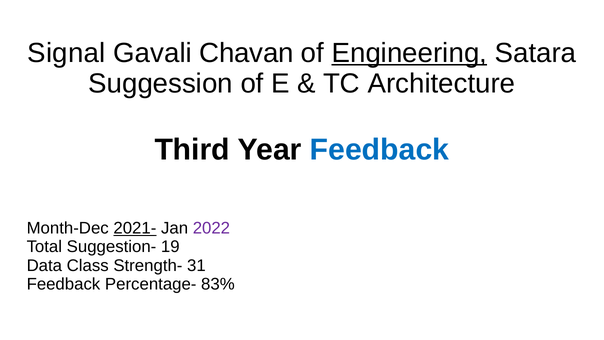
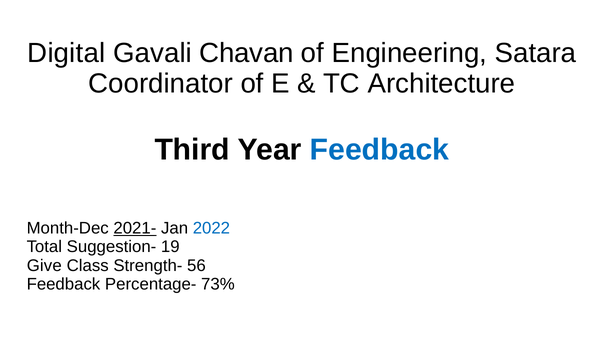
Signal: Signal -> Digital
Engineering underline: present -> none
Suggession: Suggession -> Coordinator
2022 colour: purple -> blue
Data: Data -> Give
31: 31 -> 56
83%: 83% -> 73%
